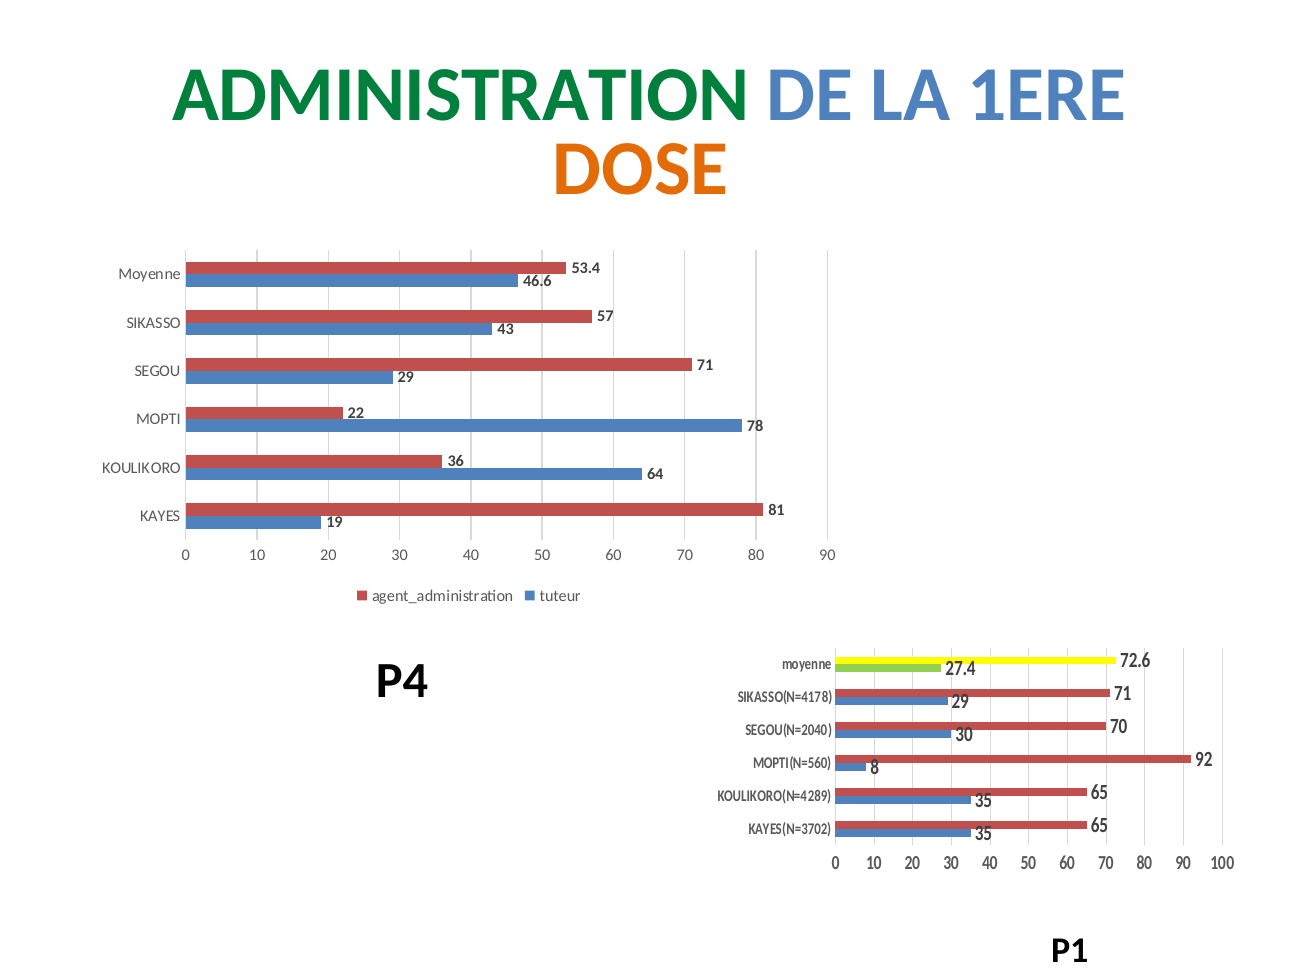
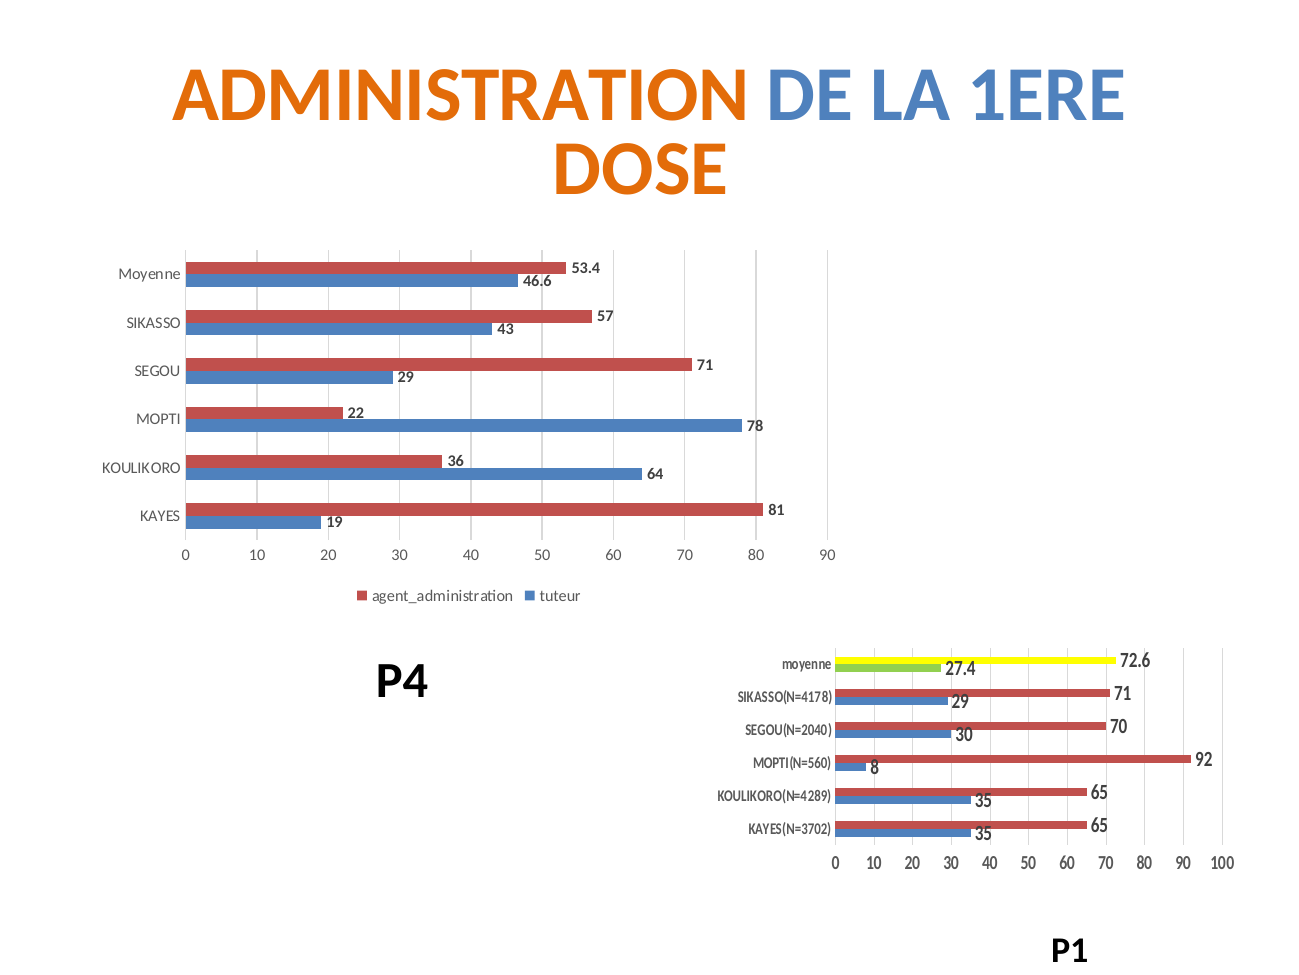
ADMINISTRATION colour: green -> orange
